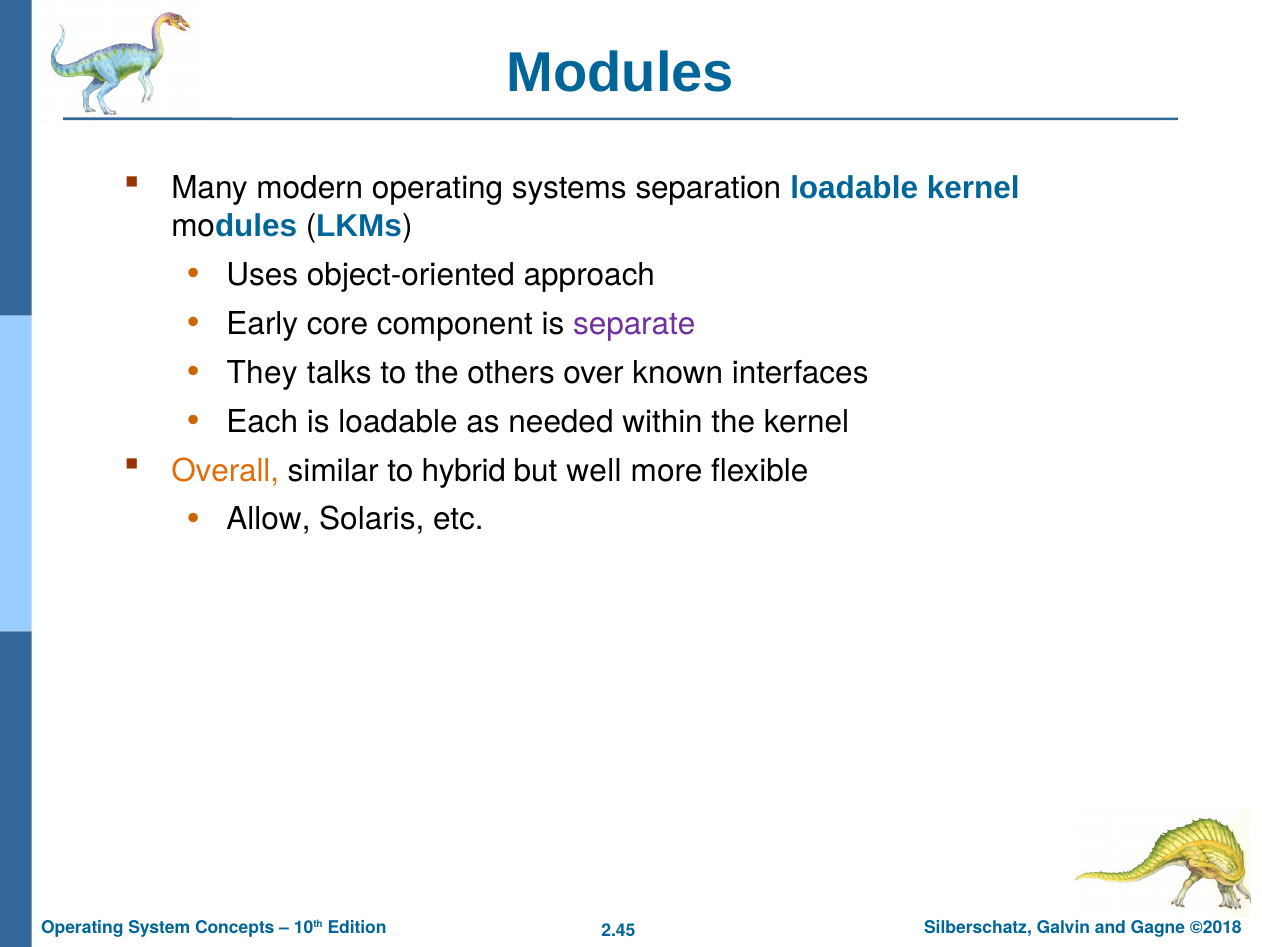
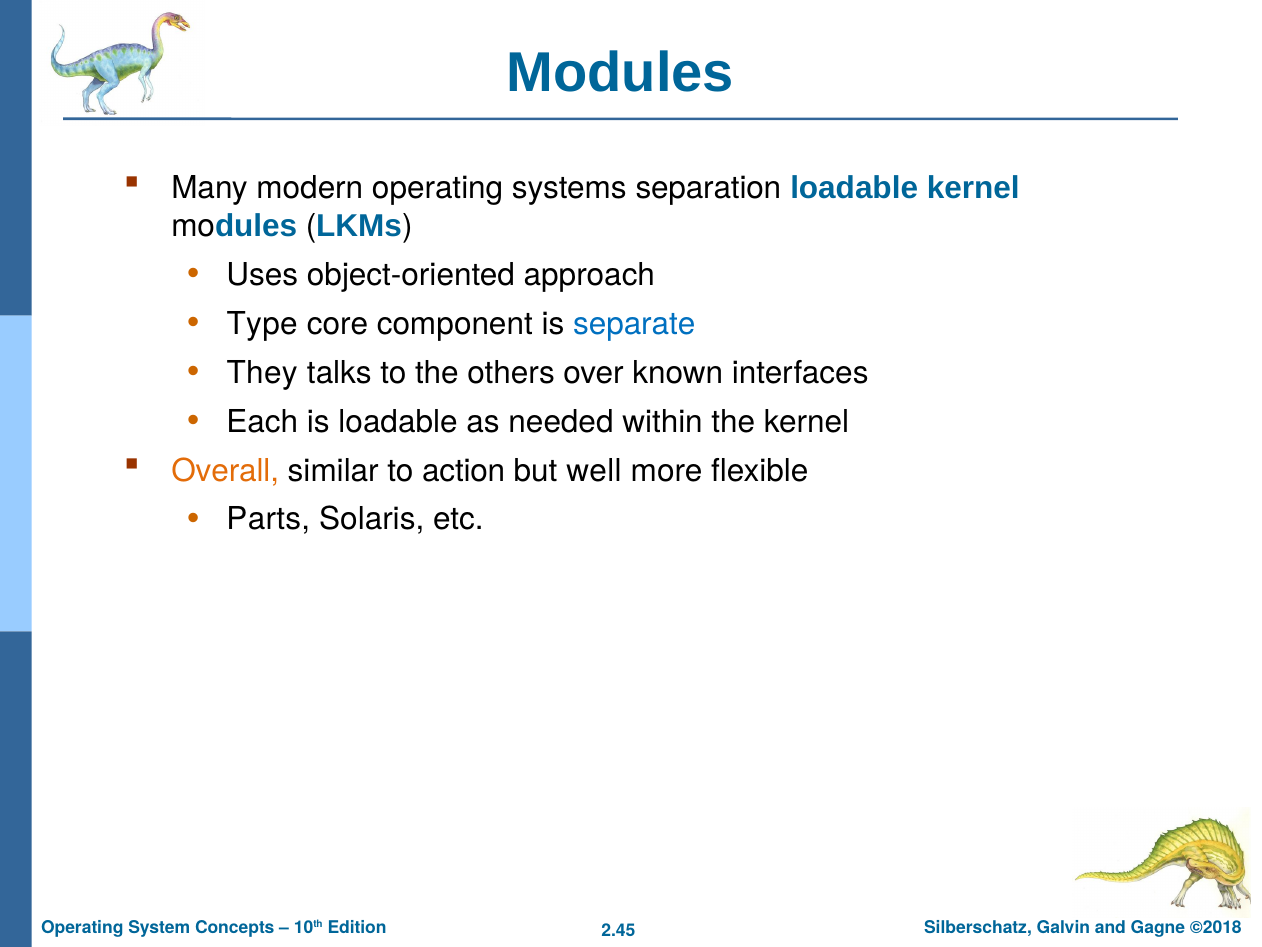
Early: Early -> Type
separate colour: purple -> blue
hybrid: hybrid -> action
Allow: Allow -> Parts
